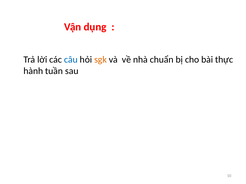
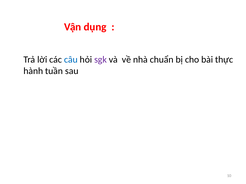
sgk colour: orange -> purple
